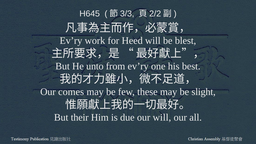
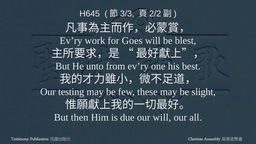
Heed: Heed -> Goes
comes: comes -> testing
their: their -> then
